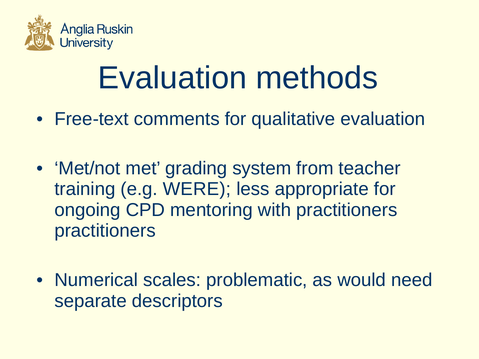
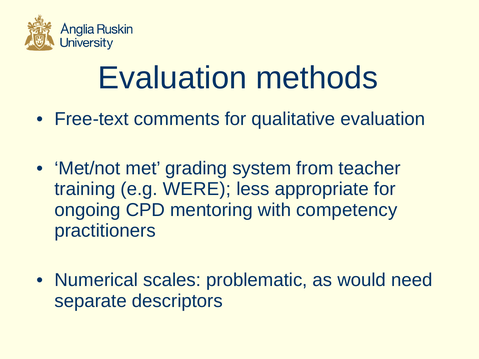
with practitioners: practitioners -> competency
